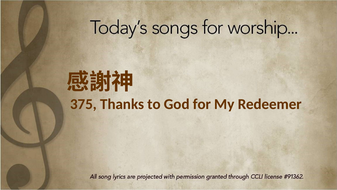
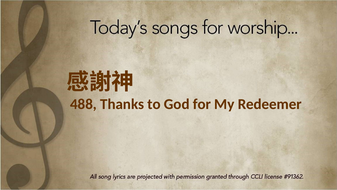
375: 375 -> 488
